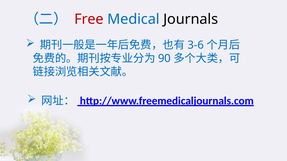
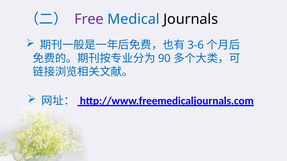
Free colour: red -> purple
